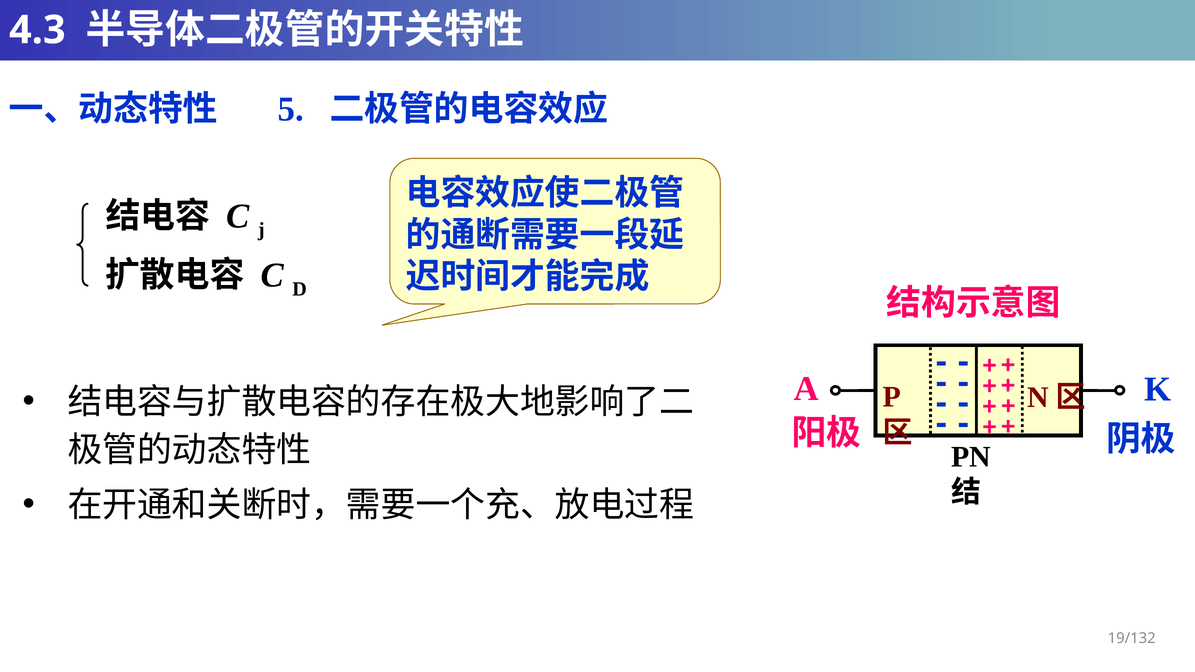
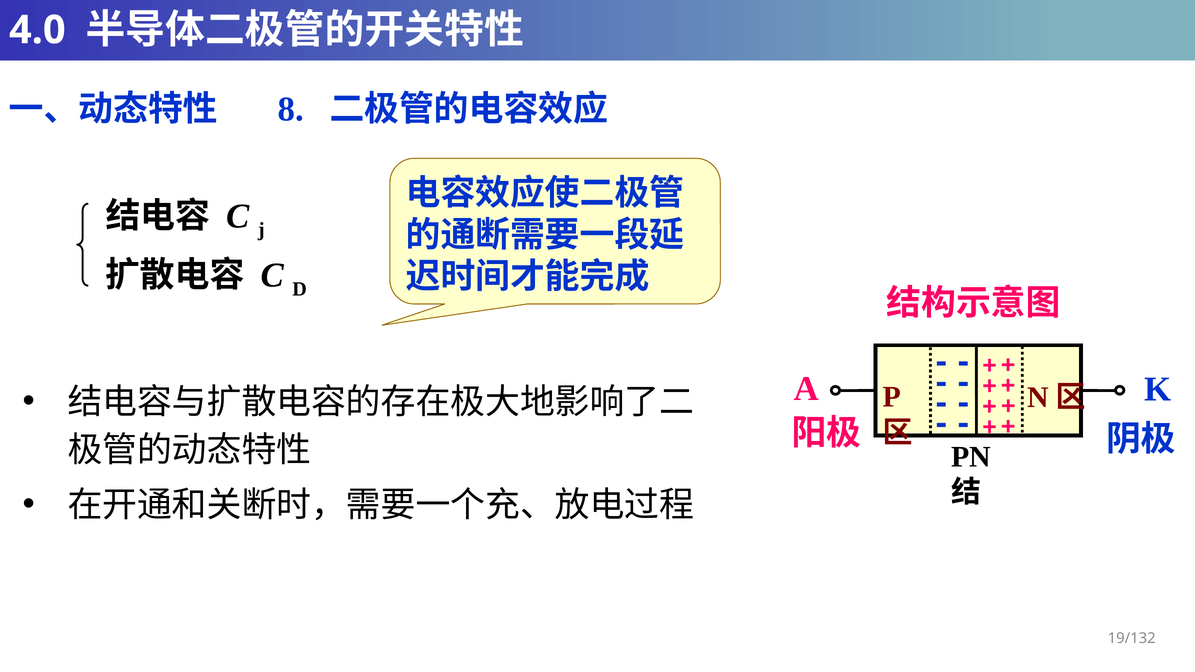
4.3: 4.3 -> 4.0
5: 5 -> 8
